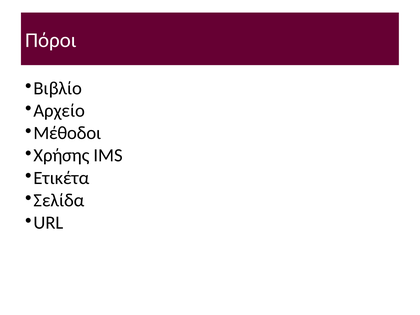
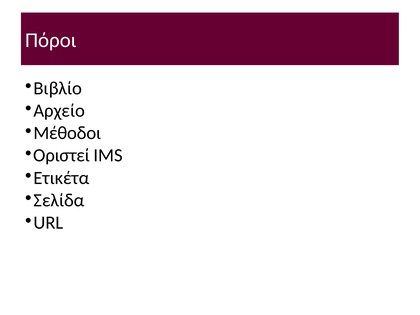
Χρήσης: Χρήσης -> Οριστεί
